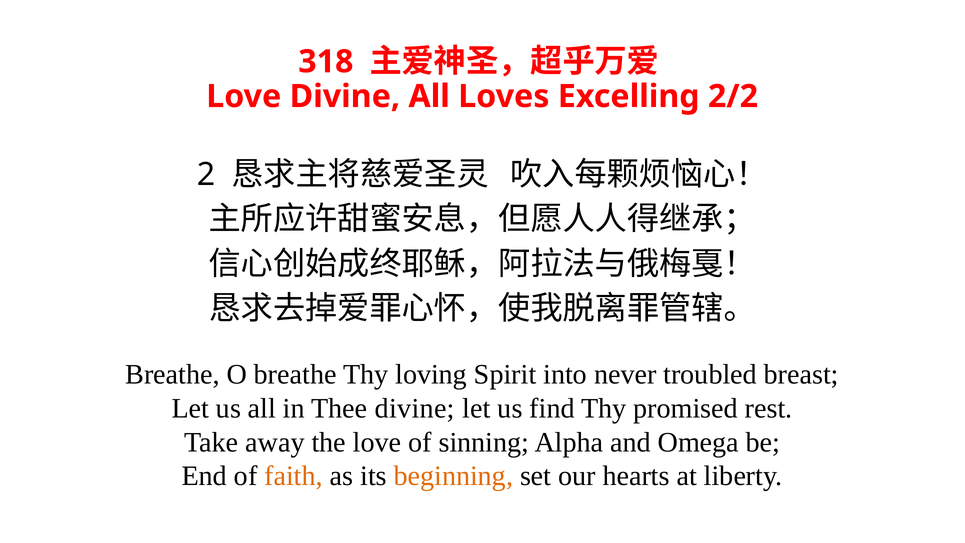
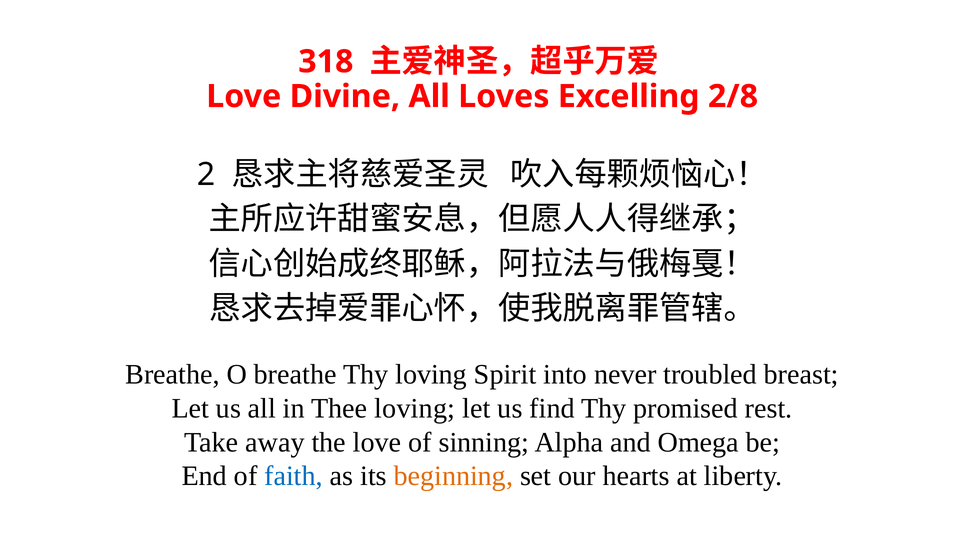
2/2: 2/2 -> 2/8
Thee divine: divine -> loving
faith colour: orange -> blue
